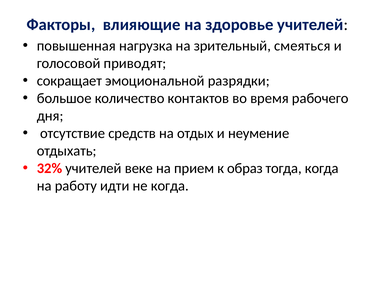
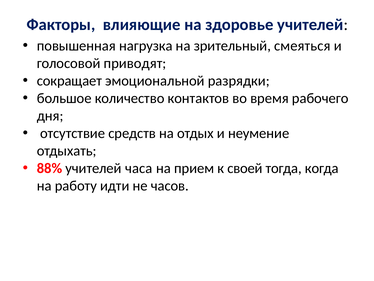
32%: 32% -> 88%
веке: веке -> часа
образ: образ -> своей
не когда: когда -> часов
